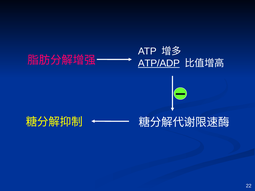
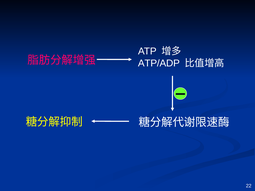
ATP/ADP underline: present -> none
